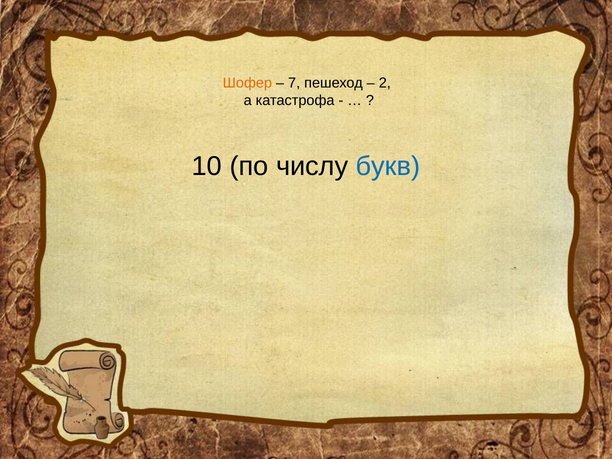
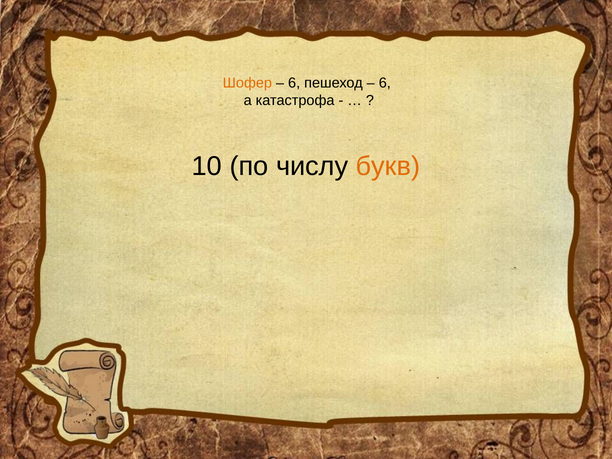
7 at (294, 83): 7 -> 6
2 at (385, 83): 2 -> 6
букв colour: blue -> orange
